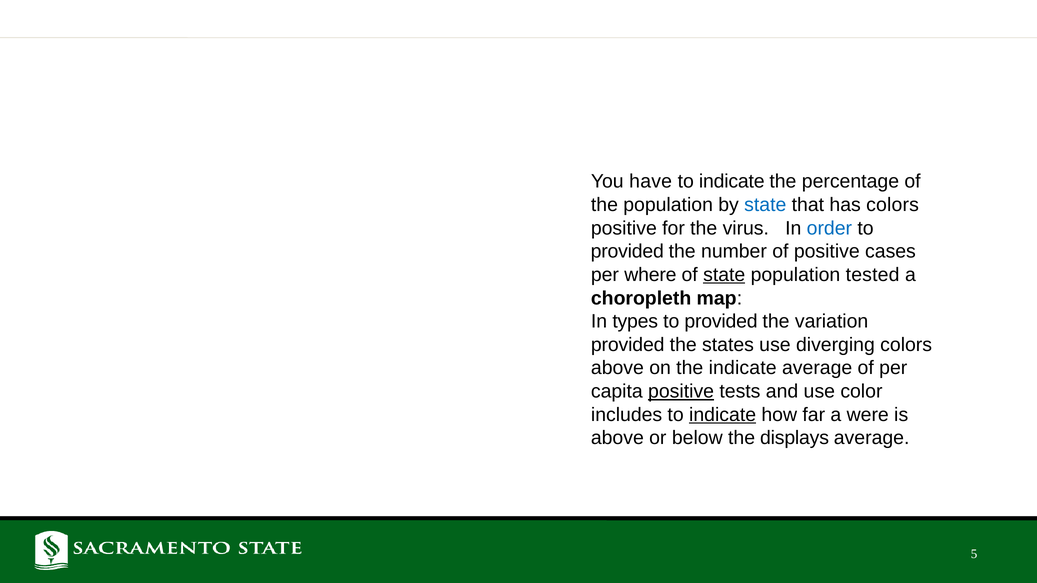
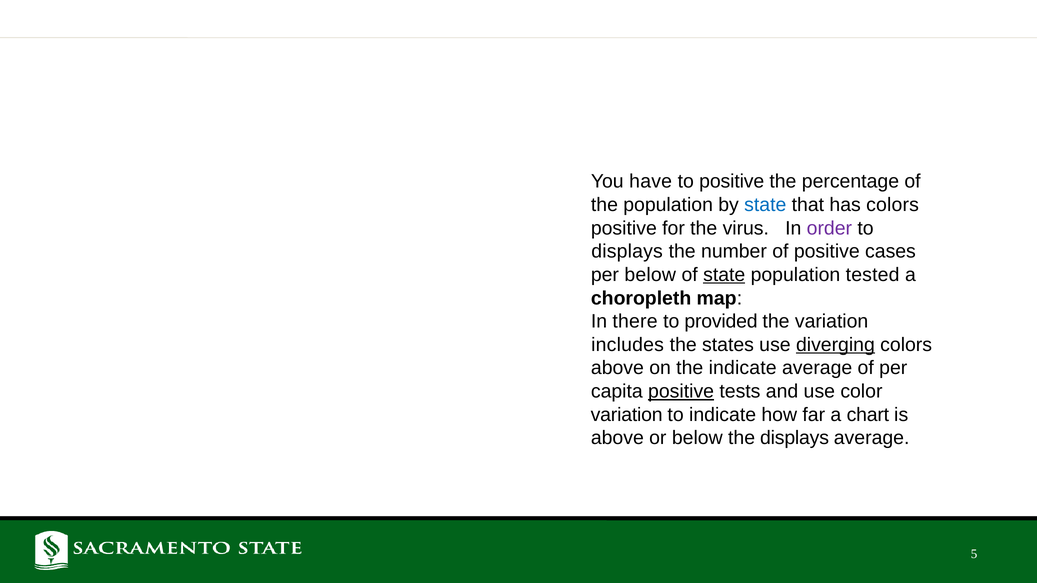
indicate at (732, 182): indicate -> positive
order colour: blue -> purple
provided at (627, 252): provided -> displays
per where: where -> below
types: types -> there
provided at (628, 345): provided -> includes
diverging underline: none -> present
includes at (627, 415): includes -> variation
indicate at (723, 415) underline: present -> none
were: were -> chart
